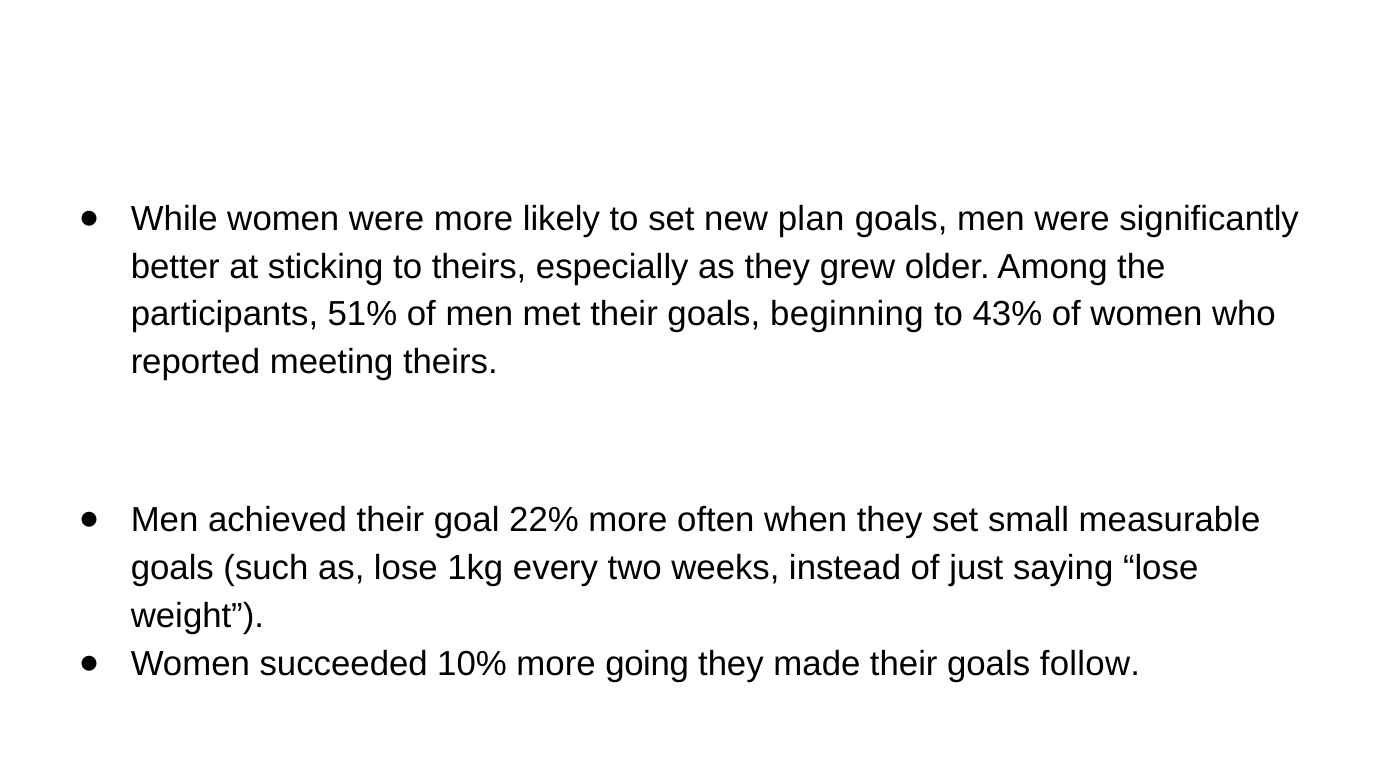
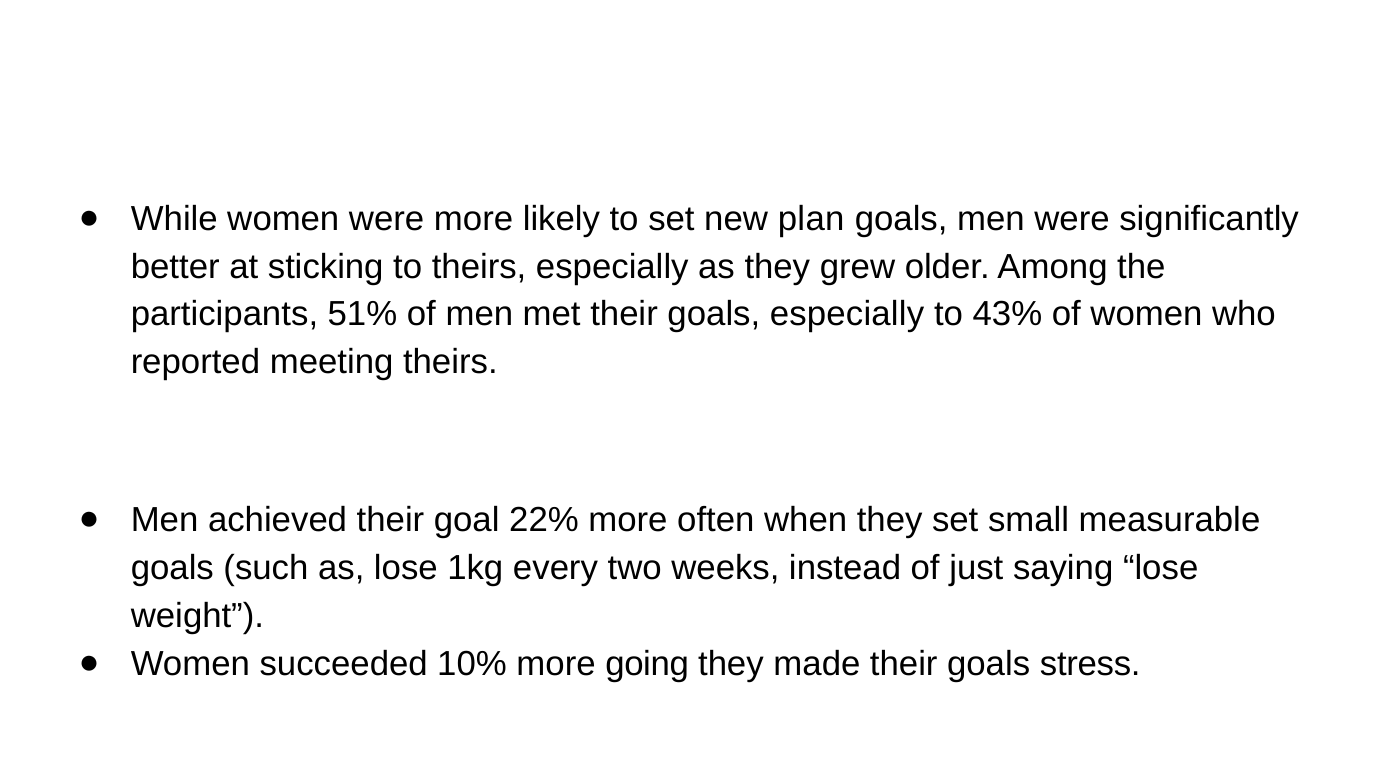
goals beginning: beginning -> especially
follow: follow -> stress
